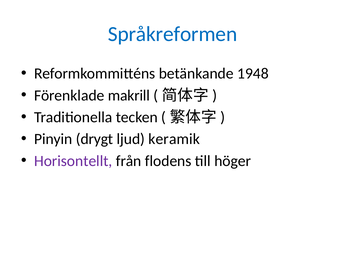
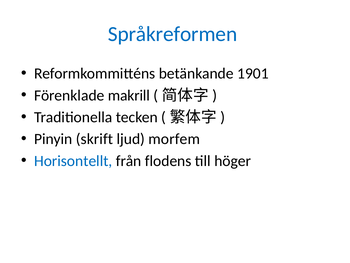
1948: 1948 -> 1901
drygt: drygt -> skrift
keramik: keramik -> morfem
Horisontellt colour: purple -> blue
